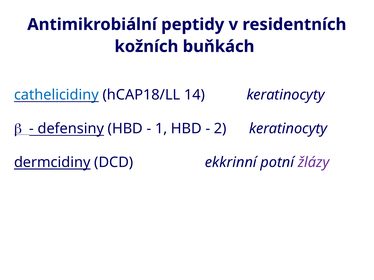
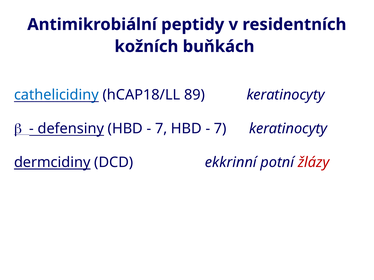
14: 14 -> 89
1 at (161, 129): 1 -> 7
2 at (220, 129): 2 -> 7
žlázy colour: purple -> red
